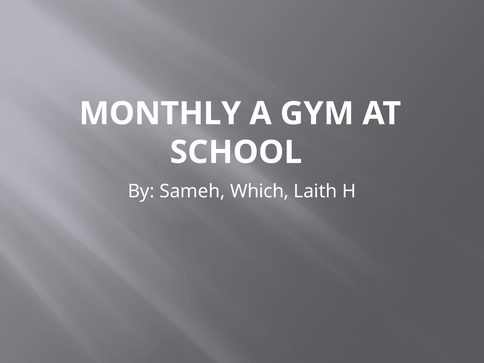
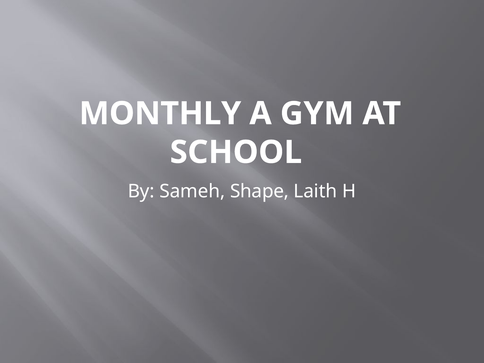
Which: Which -> Shape
